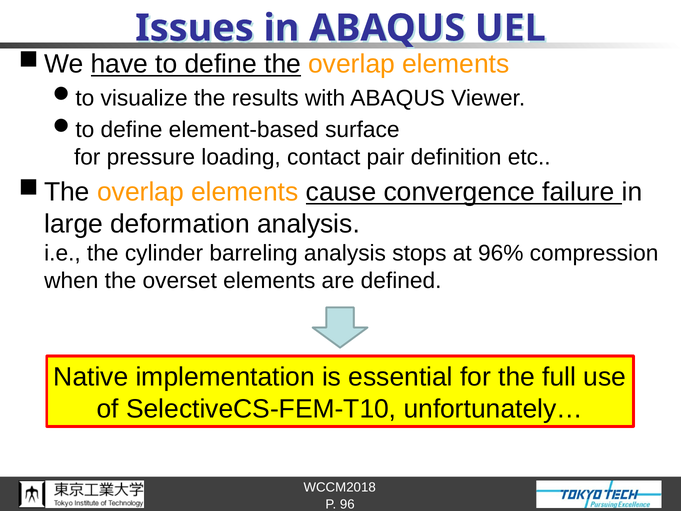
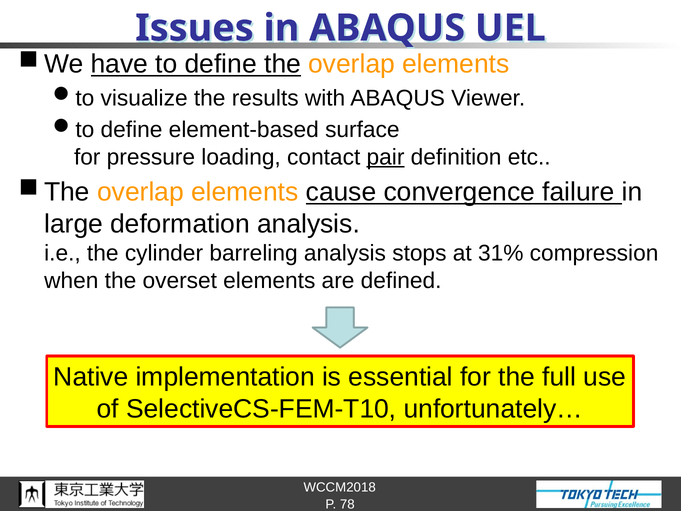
pair underline: none -> present
96%: 96% -> 31%
96: 96 -> 78
